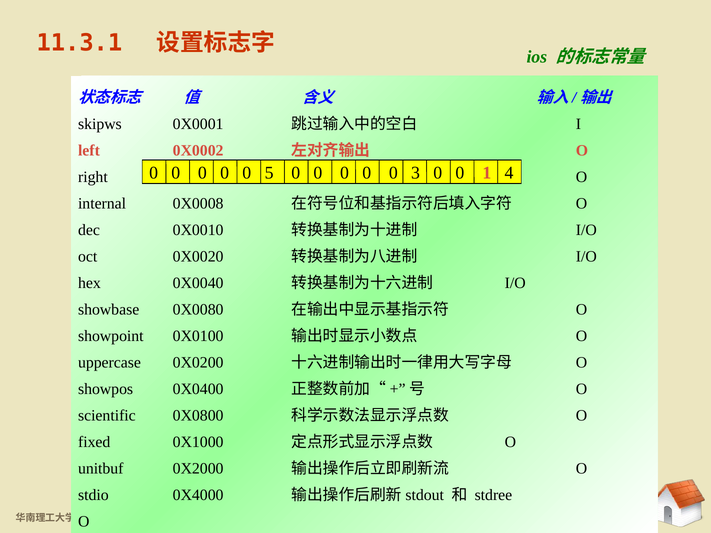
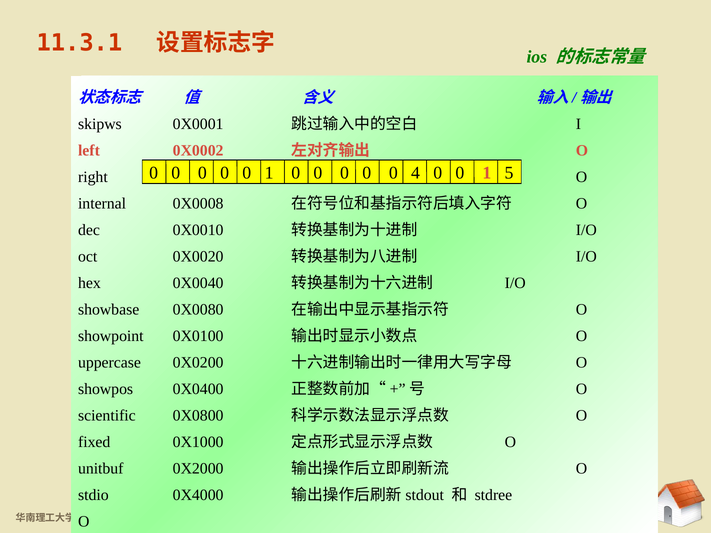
5 at (269, 173): 5 -> 1
3: 3 -> 4
4: 4 -> 5
